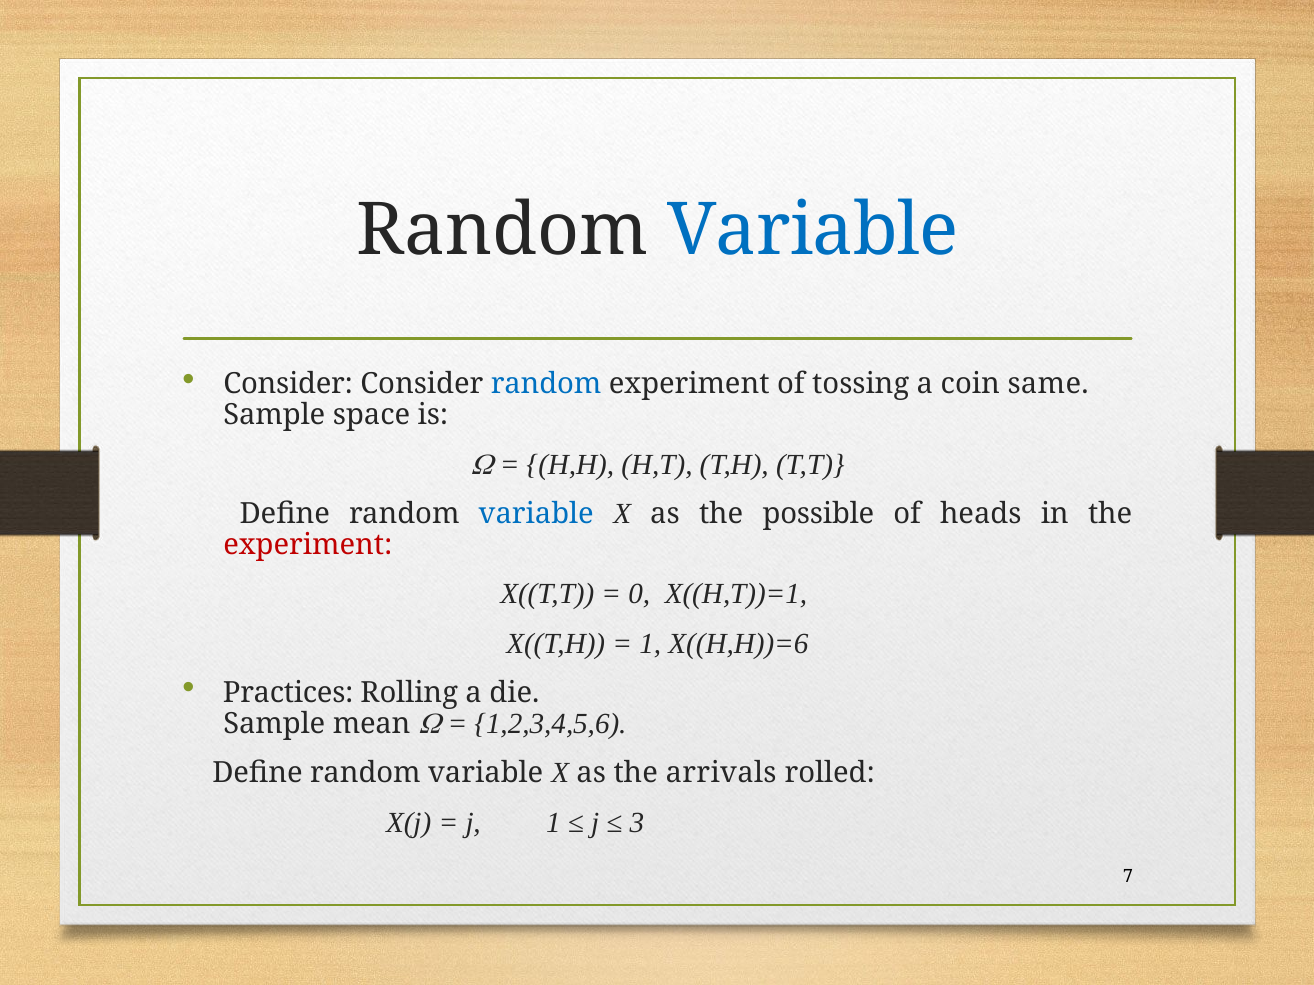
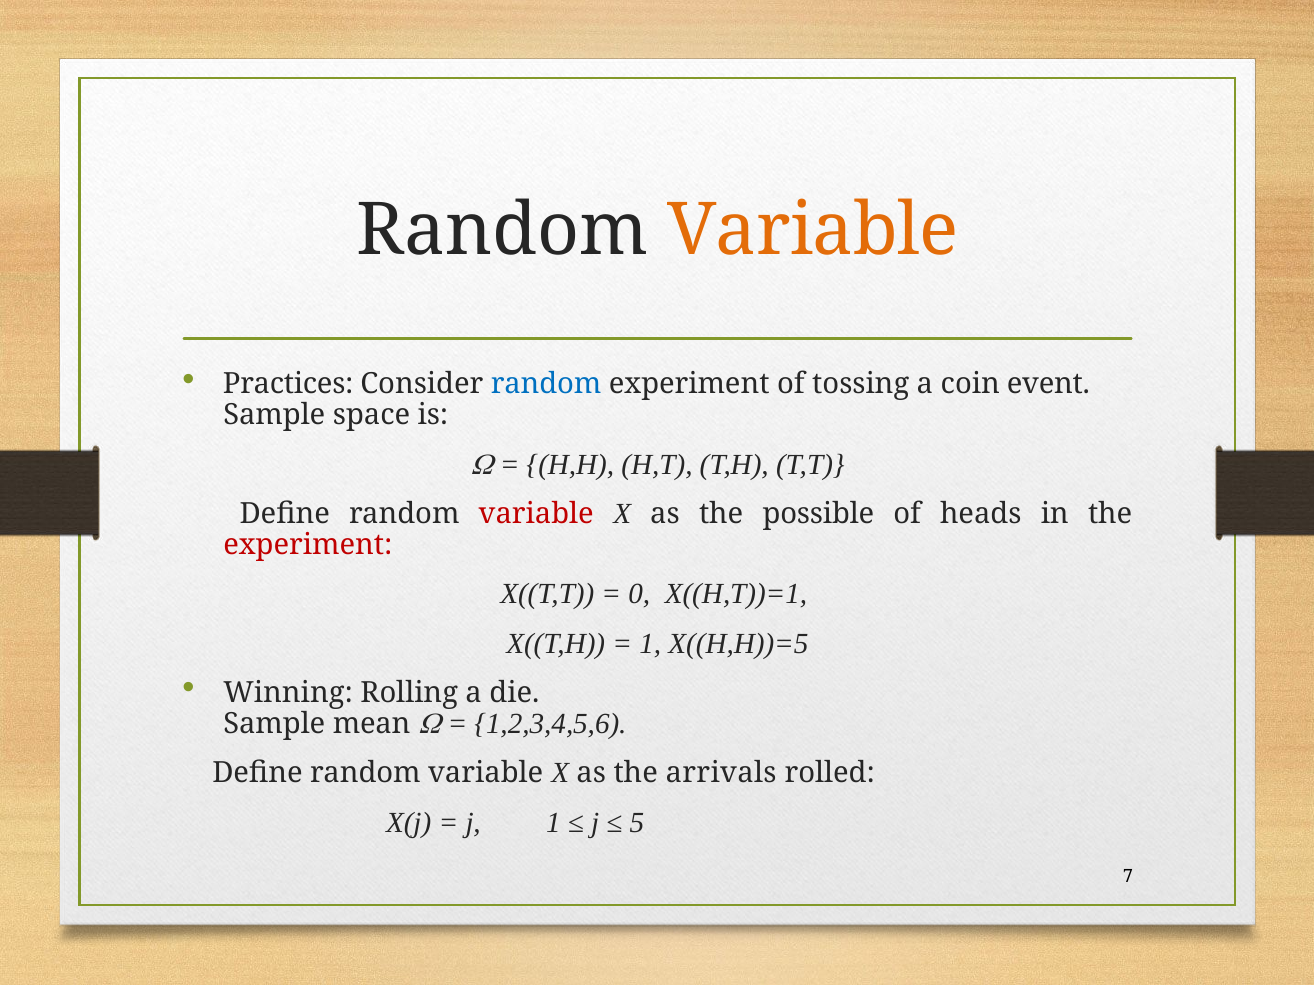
Variable at (813, 230) colour: blue -> orange
Consider at (288, 384): Consider -> Practices
same: same -> event
variable at (536, 514) colour: blue -> red
X((H,H))=6: X((H,H))=6 -> X((H,H))=5
Practices: Practices -> Winning
3: 3 -> 5
